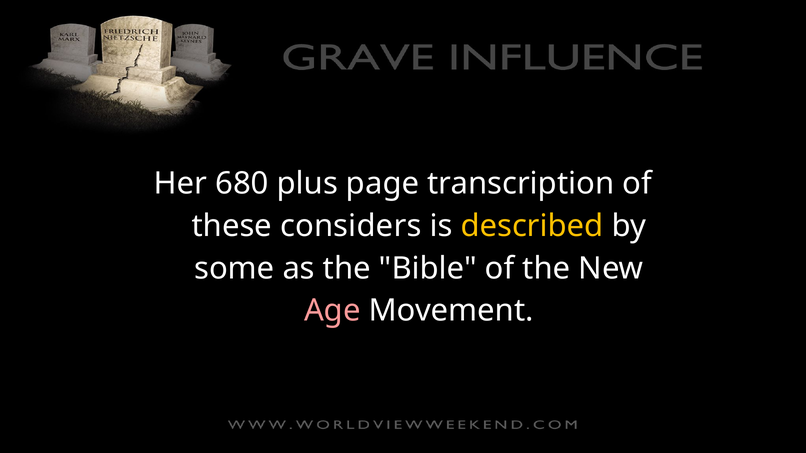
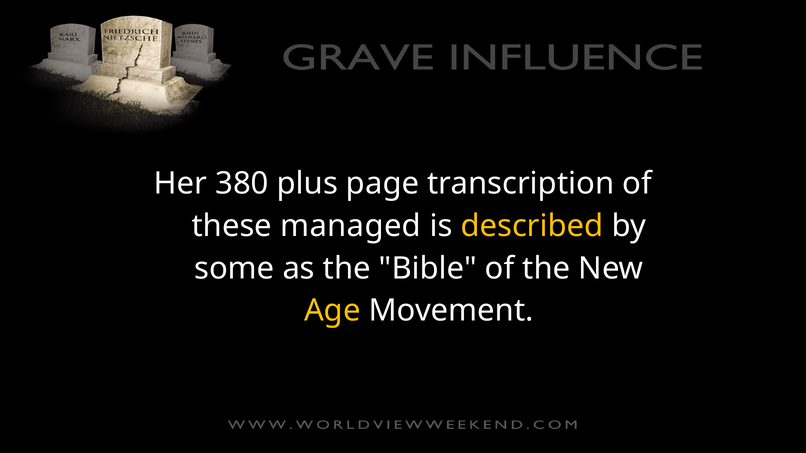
680: 680 -> 380
considers: considers -> managed
Age colour: pink -> yellow
